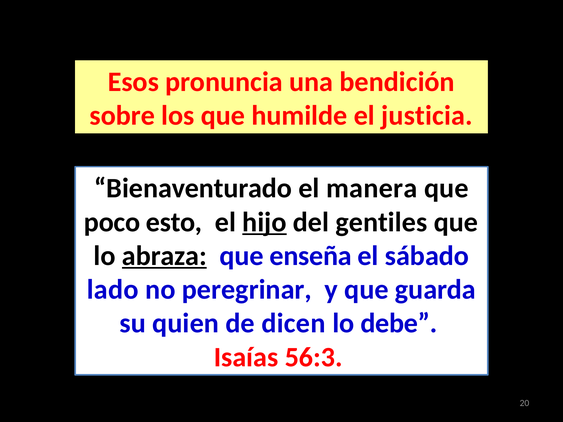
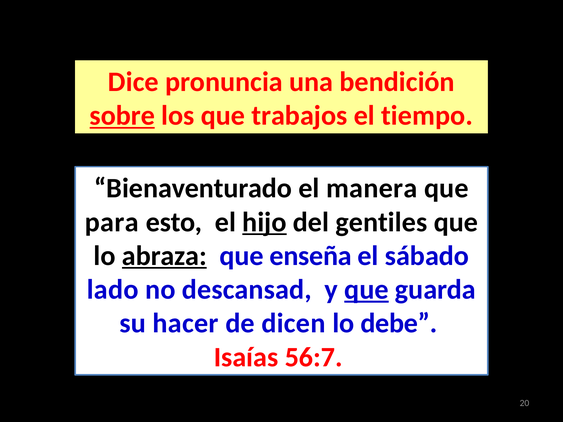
Esos: Esos -> Dice
sobre underline: none -> present
humilde: humilde -> trabajos
justicia: justicia -> tiempo
poco: poco -> para
peregrinar: peregrinar -> descansad
que at (366, 290) underline: none -> present
quien: quien -> hacer
56:3: 56:3 -> 56:7
